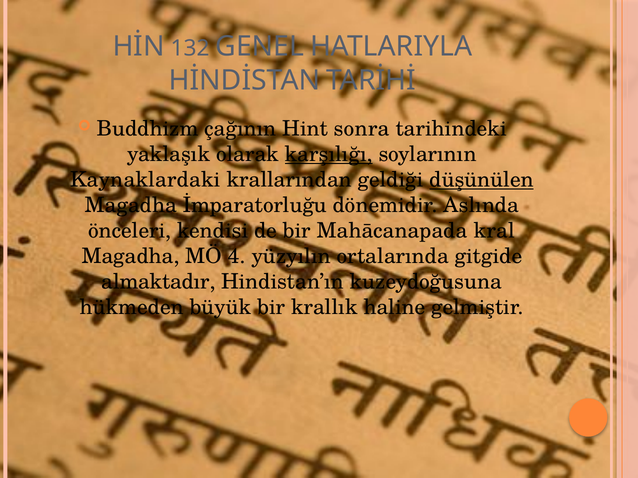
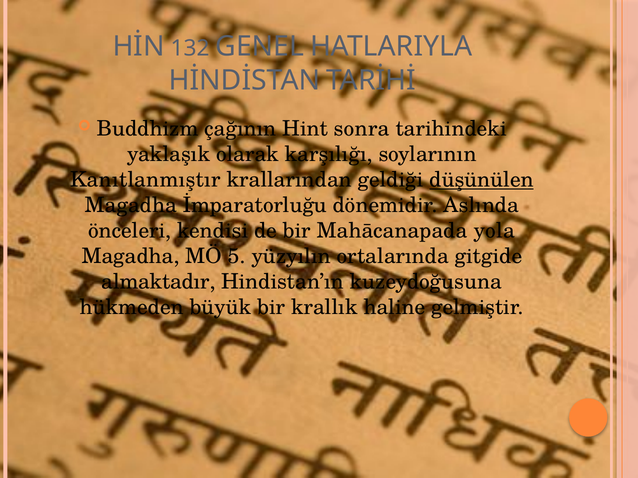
karşılığı underline: present -> none
Kaynaklardaki: Kaynaklardaki -> Kanıtlanmıştır
kral: kral -> yola
4: 4 -> 5
